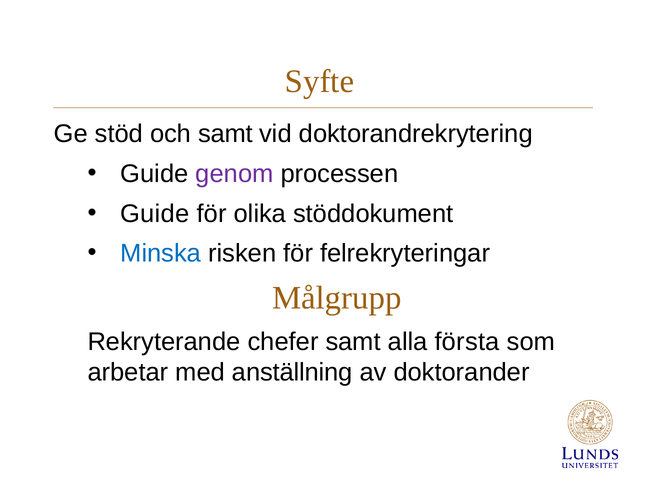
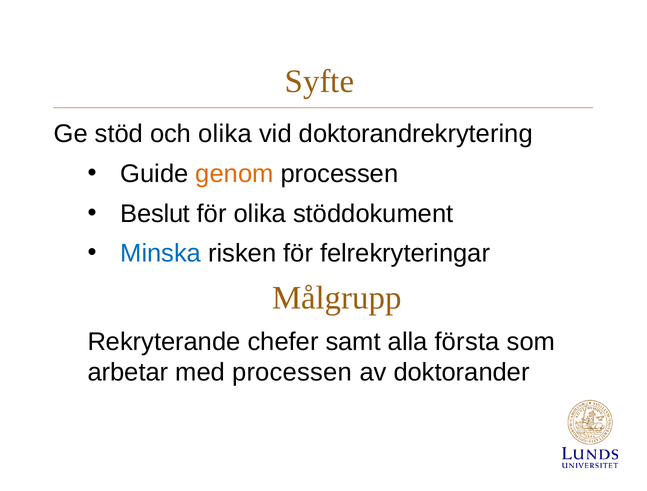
och samt: samt -> olika
genom colour: purple -> orange
Guide at (155, 214): Guide -> Beslut
med anställning: anställning -> processen
